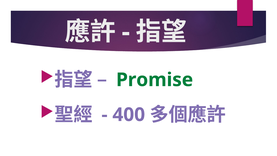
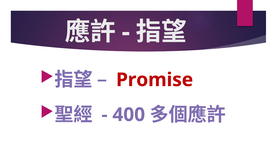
Promise colour: green -> red
